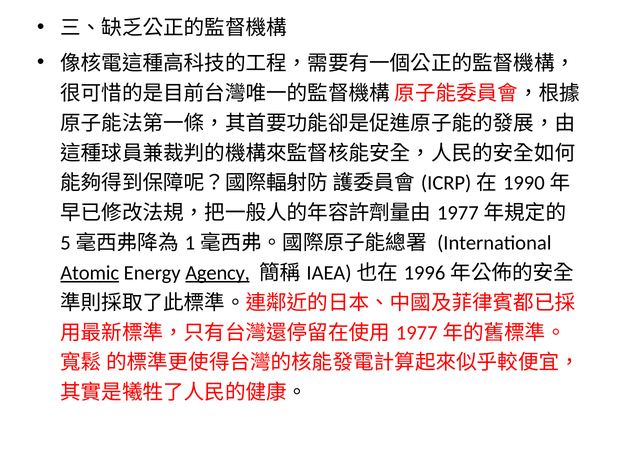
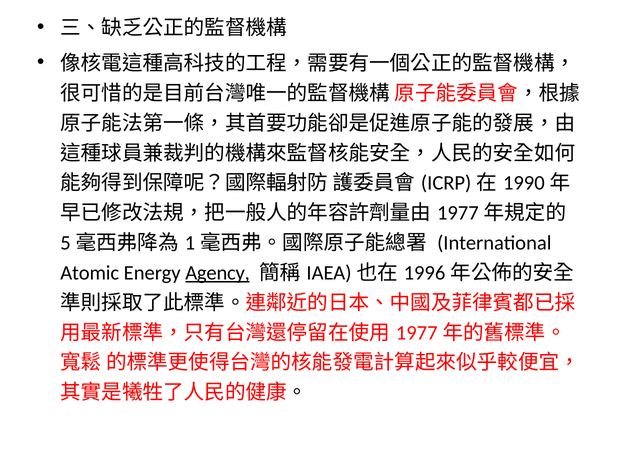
Atomic underline: present -> none
